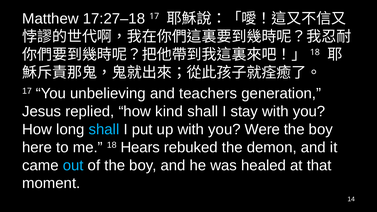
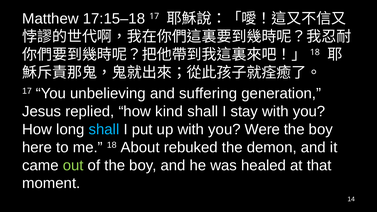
17:27–18: 17:27–18 -> 17:15–18
teachers: teachers -> suffering
Hears: Hears -> About
out colour: light blue -> light green
